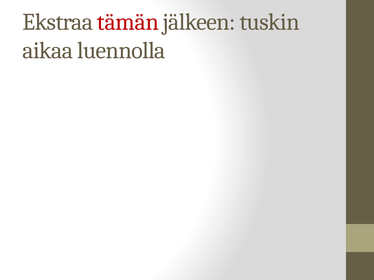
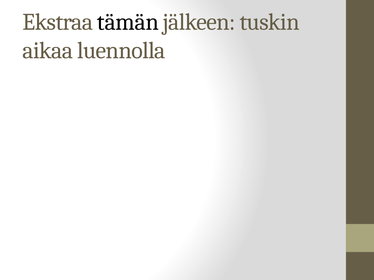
tämän colour: red -> black
